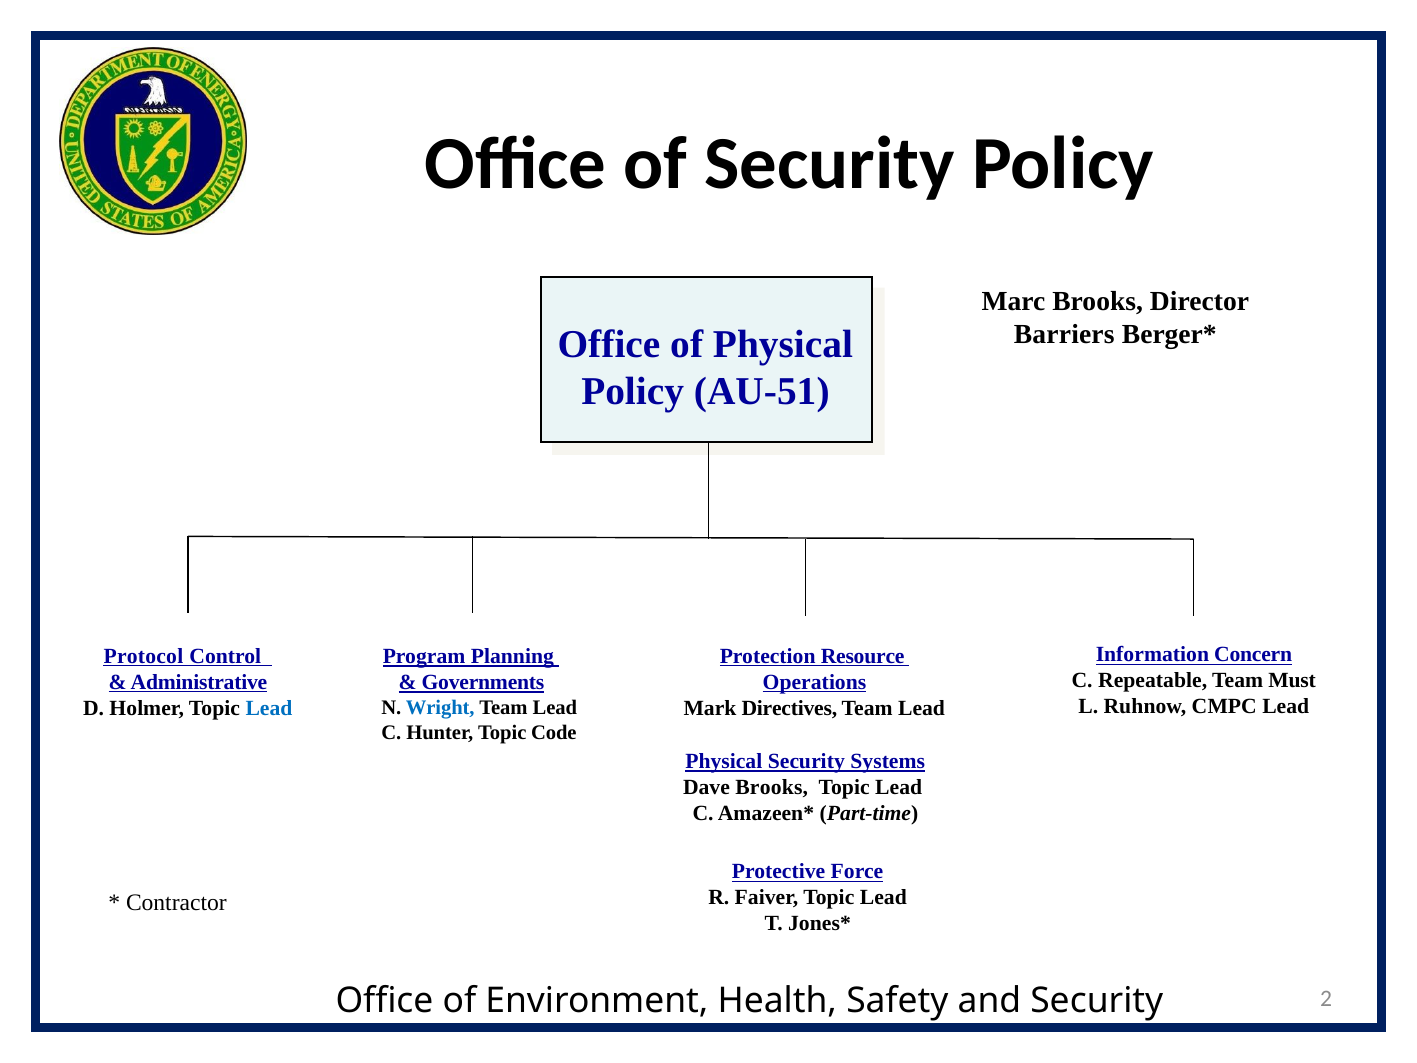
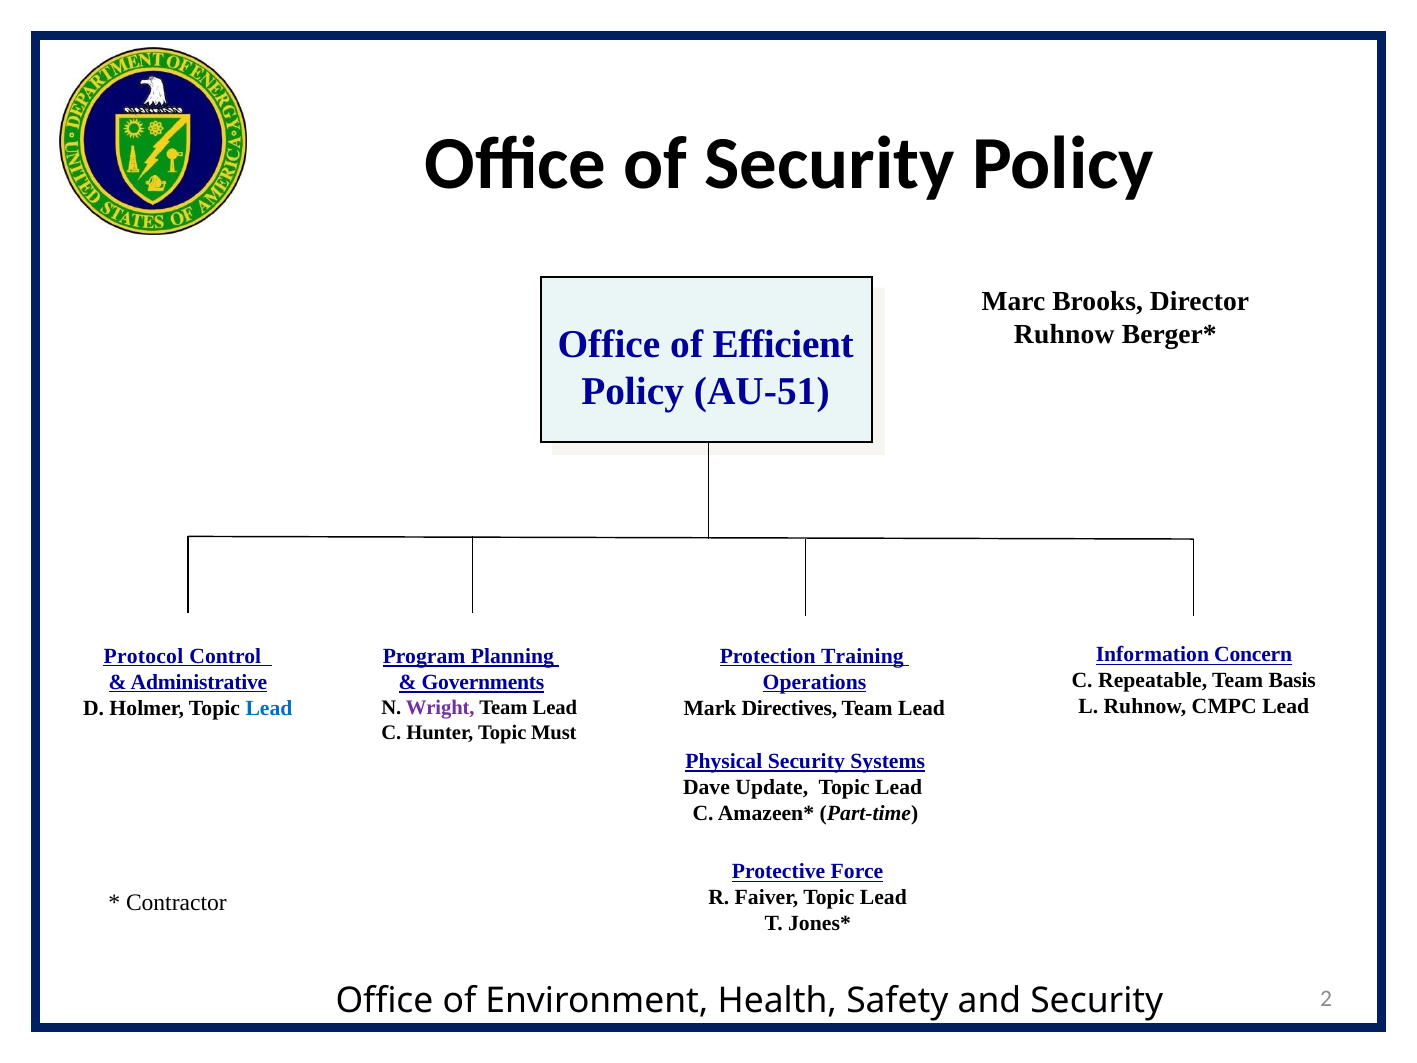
Barriers at (1064, 335): Barriers -> Ruhnow
of Physical: Physical -> Efficient
Resource: Resource -> Training
Must: Must -> Basis
Wright colour: blue -> purple
Code: Code -> Must
Dave Brooks: Brooks -> Update
